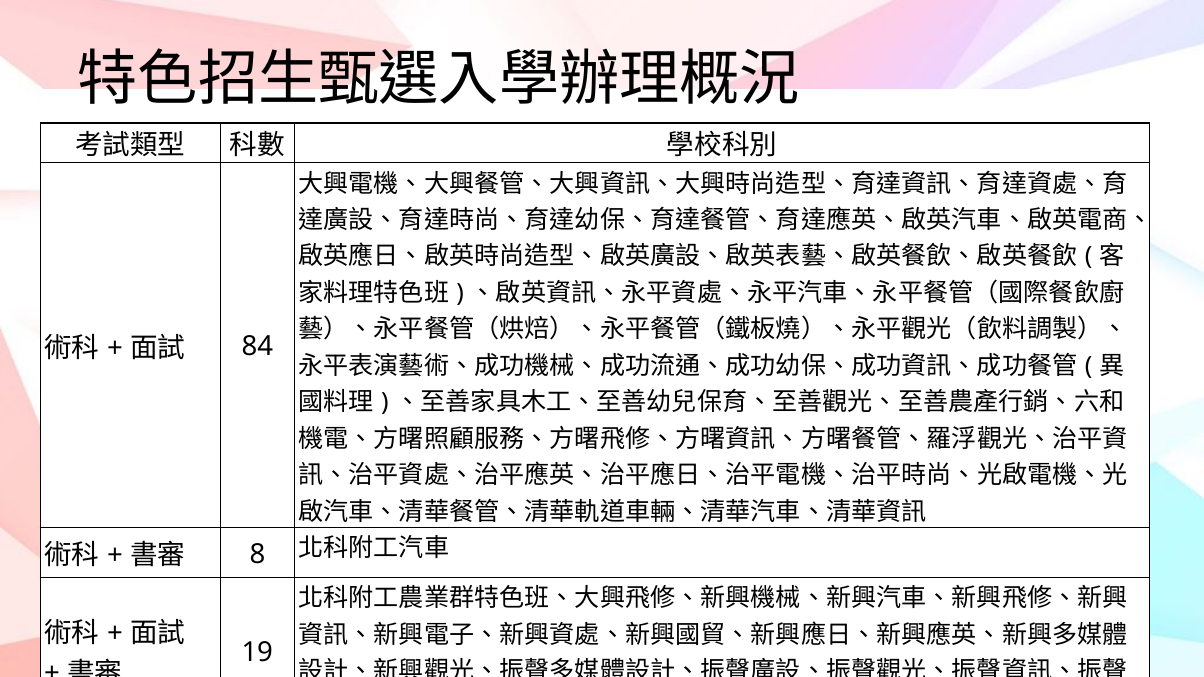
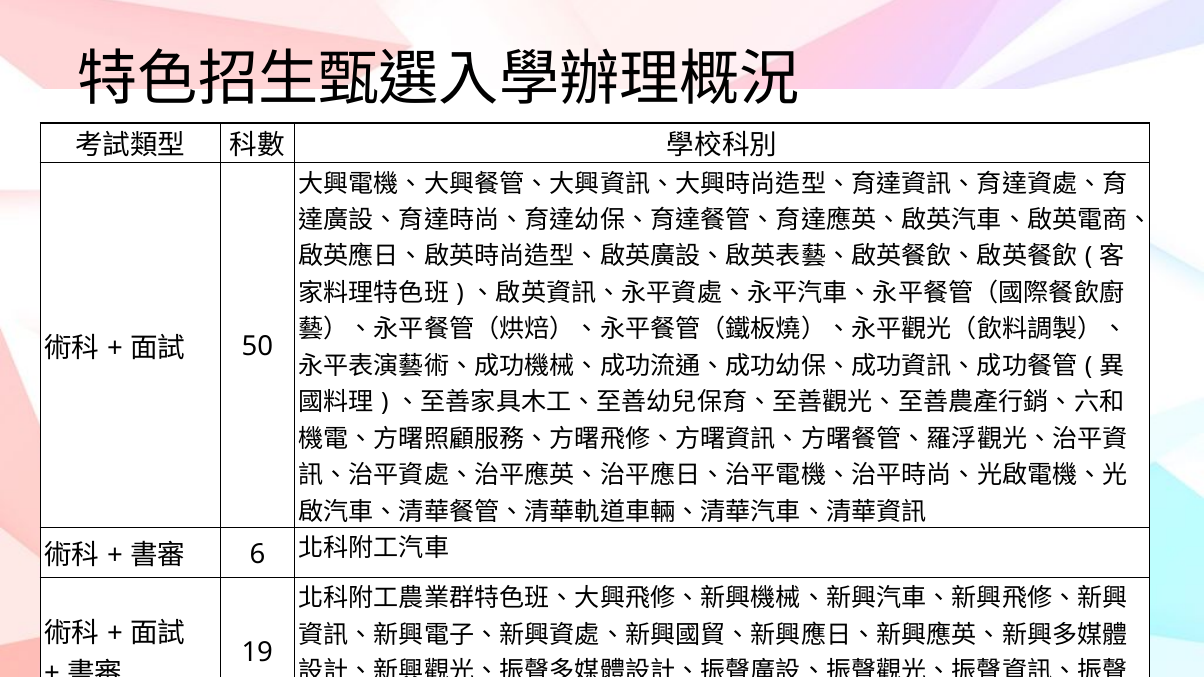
84: 84 -> 50
8: 8 -> 6
